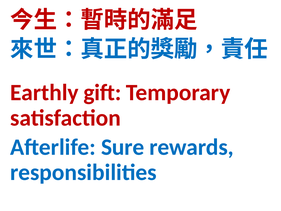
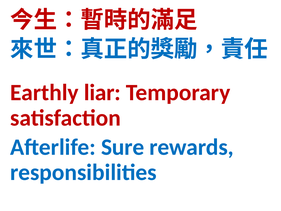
gift: gift -> liar
